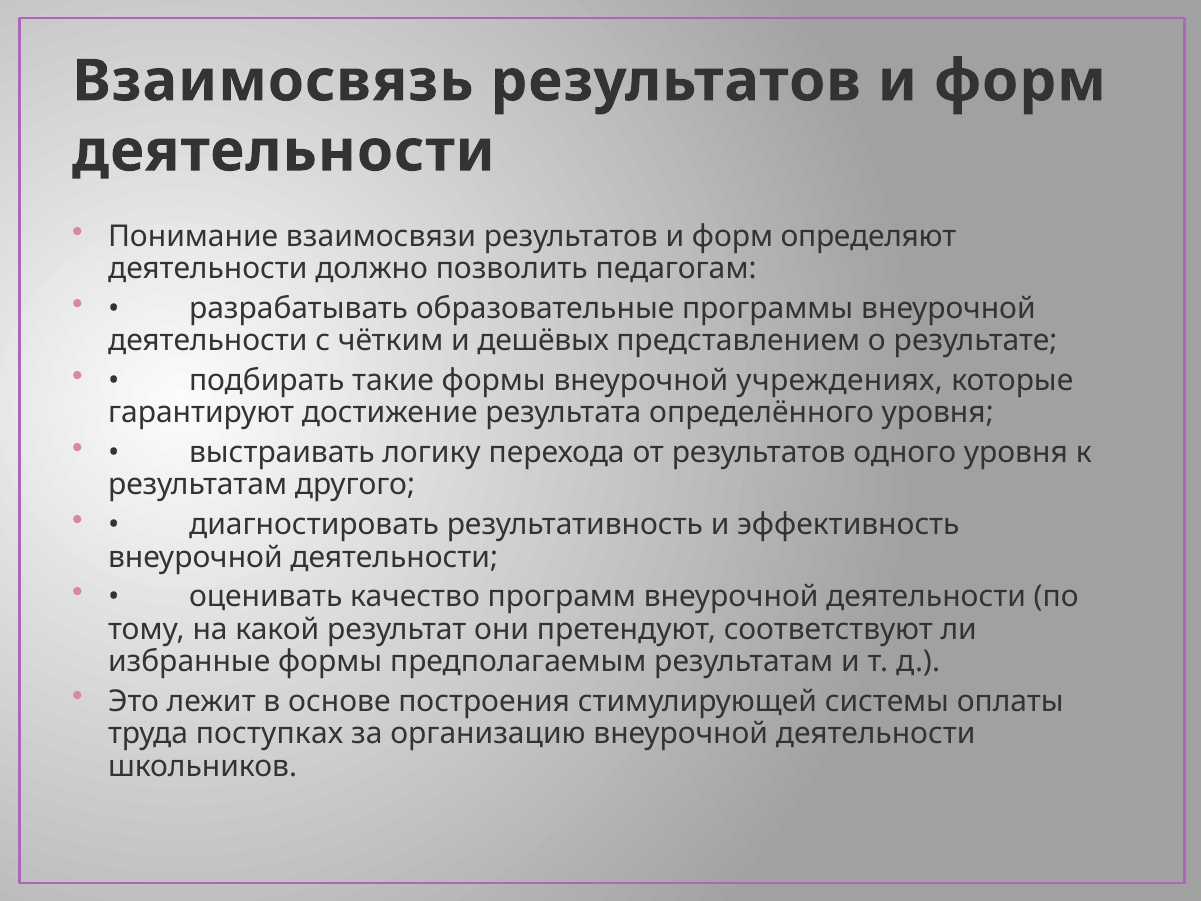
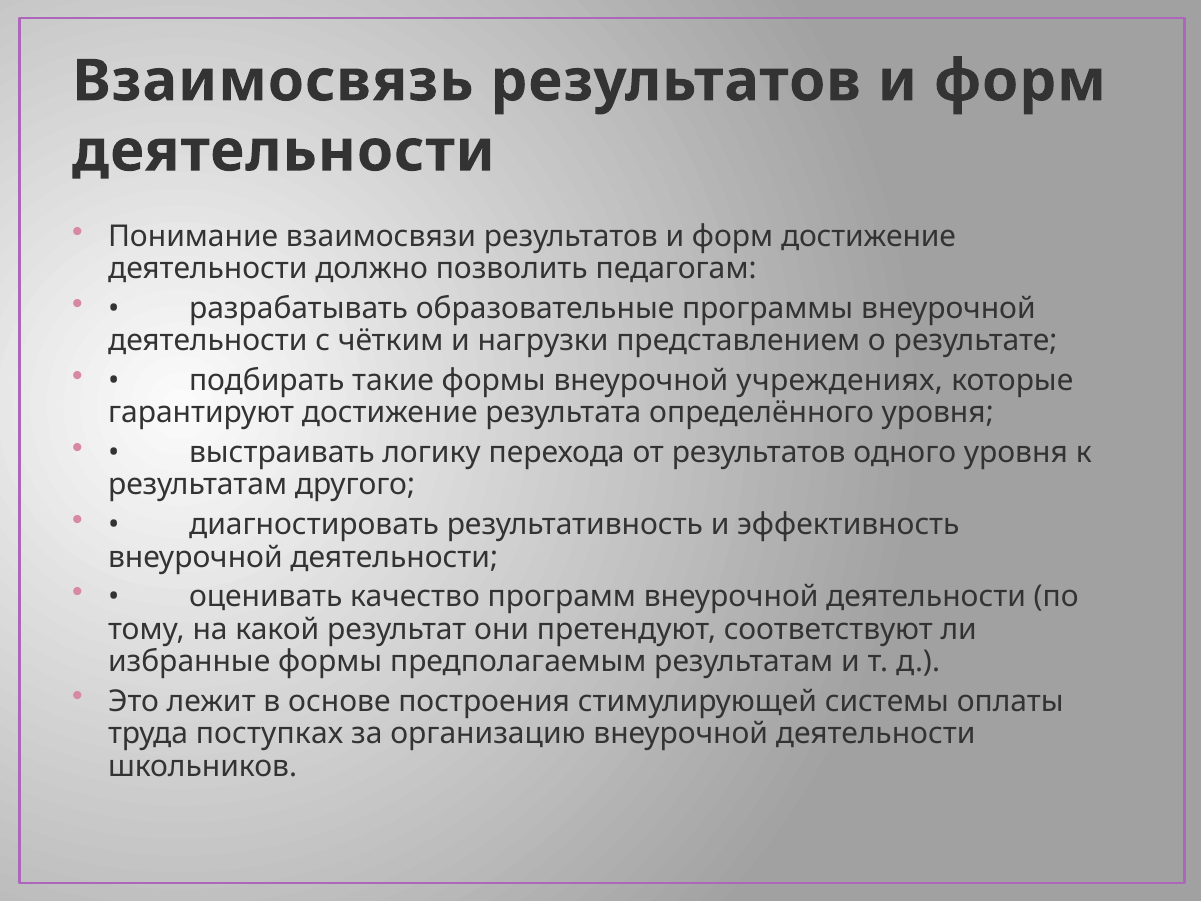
форм определяют: определяют -> достижение
дешёвых: дешёвых -> нагрузки
